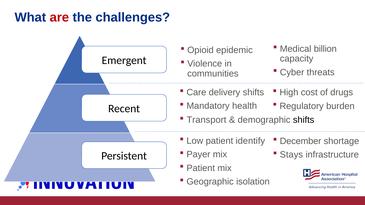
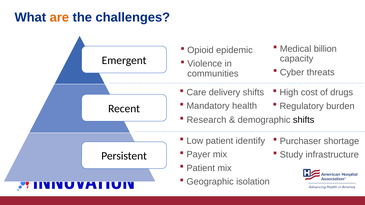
are colour: red -> orange
Transport: Transport -> Research
December: December -> Purchaser
Stays: Stays -> Study
